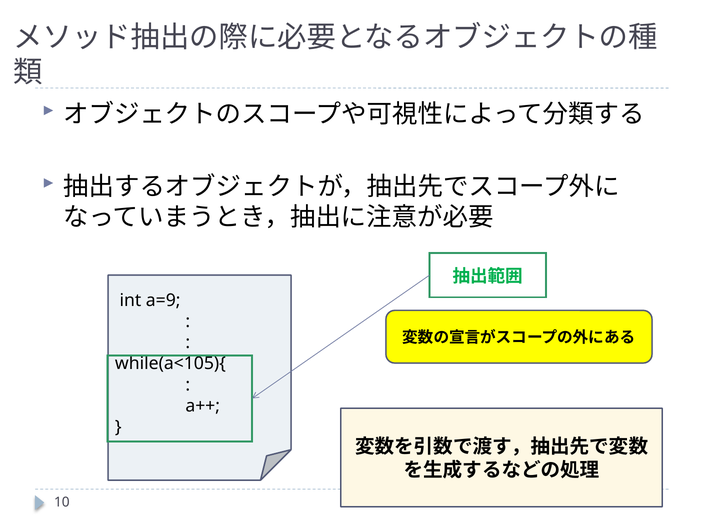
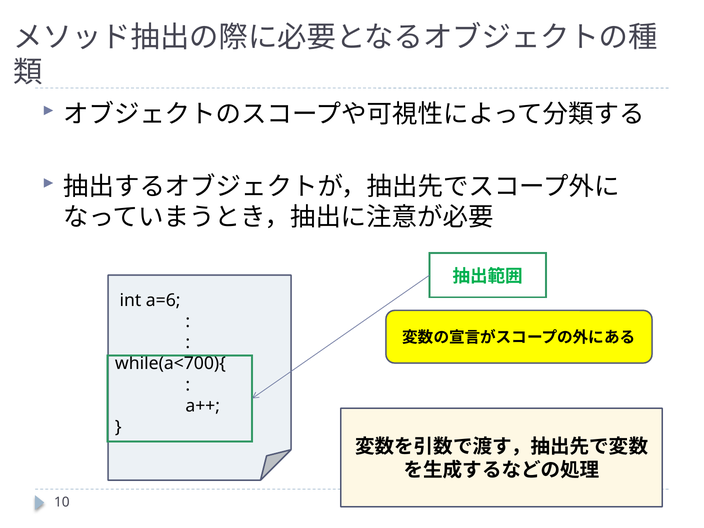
a=9: a=9 -> a=6
while(a<105){: while(a<105){ -> while(a<700){
